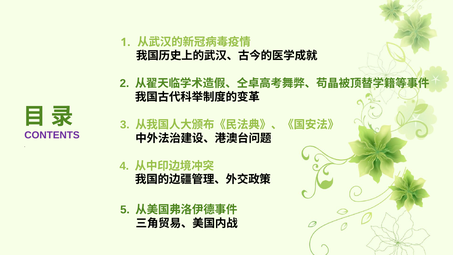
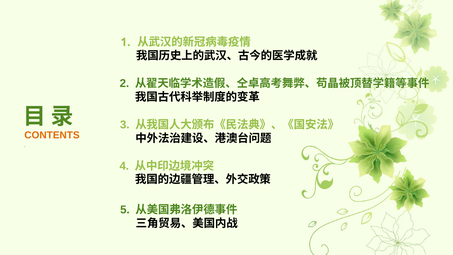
CONTENTS colour: purple -> orange
